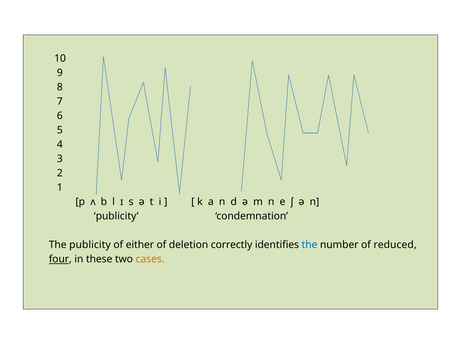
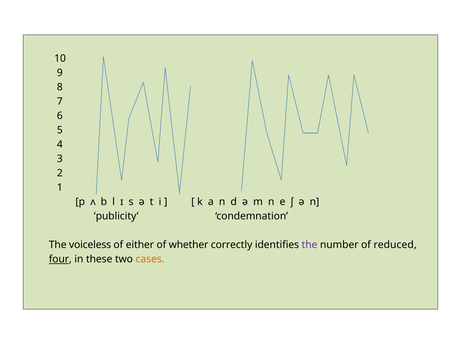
The publicity: publicity -> voiceless
deletion: deletion -> whether
the at (310, 245) colour: blue -> purple
